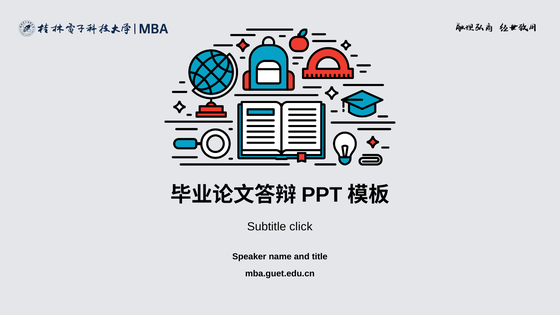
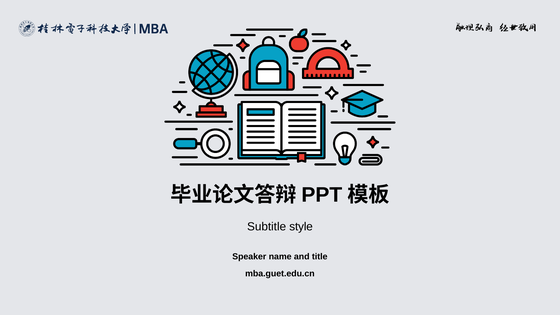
click: click -> style
